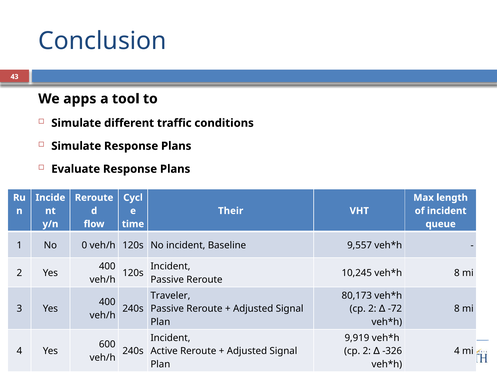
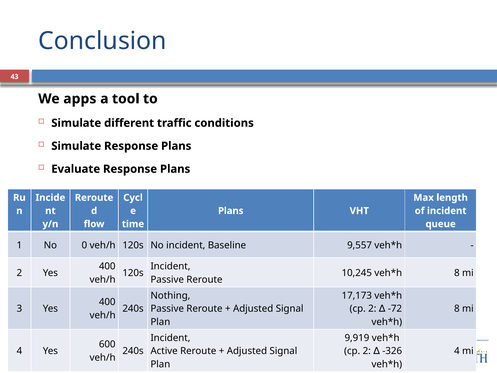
Their at (231, 211): Their -> Plans
Traveler: Traveler -> Nothing
80,173: 80,173 -> 17,173
